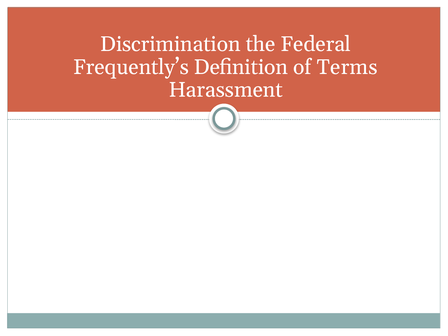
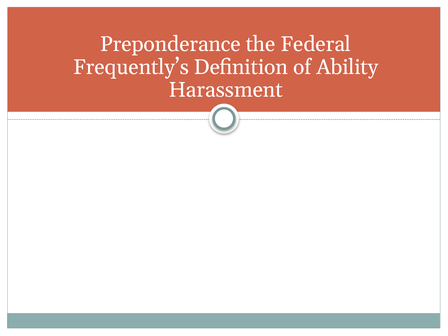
Discrimination: Discrimination -> Preponderance
Terms: Terms -> Ability
